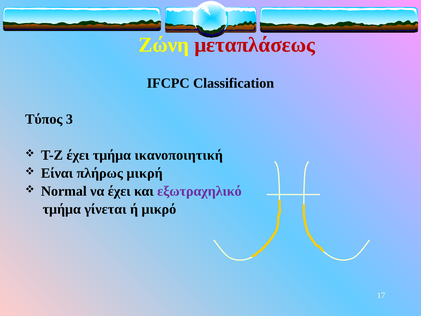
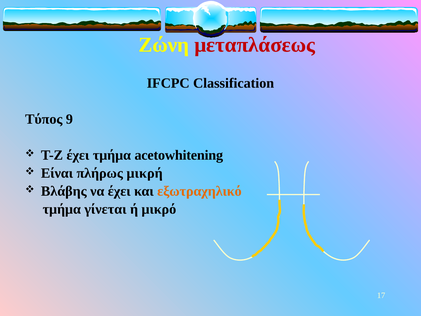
3: 3 -> 9
ικανοποιητική: ικανοποιητική -> acetowhitening
Normal: Normal -> Βλάβης
εξωτραχηλικό colour: purple -> orange
